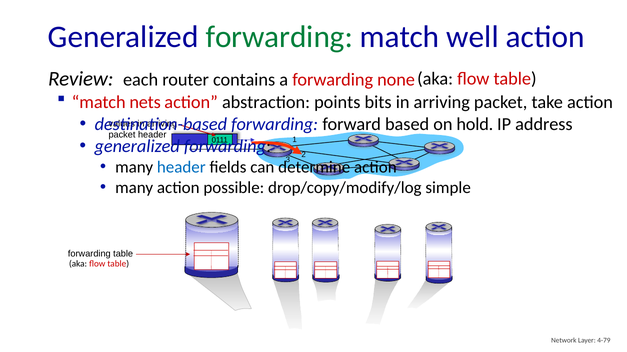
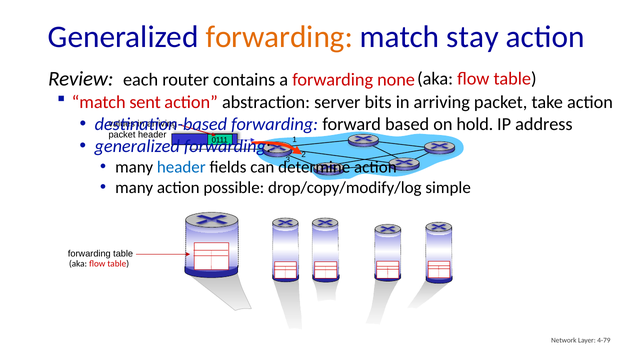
forwarding at (279, 37) colour: green -> orange
well: well -> stay
nets: nets -> sent
points: points -> server
